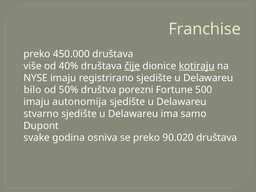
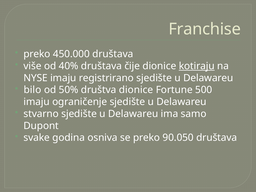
čije underline: present -> none
društva porezni: porezni -> dionice
autonomija: autonomija -> ograničenje
90.020: 90.020 -> 90.050
